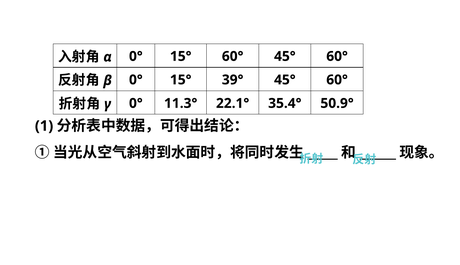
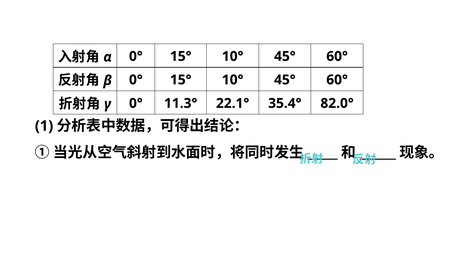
60° at (233, 56): 60° -> 10°
39° at (233, 80): 39° -> 10°
50.9°: 50.9° -> 82.0°
